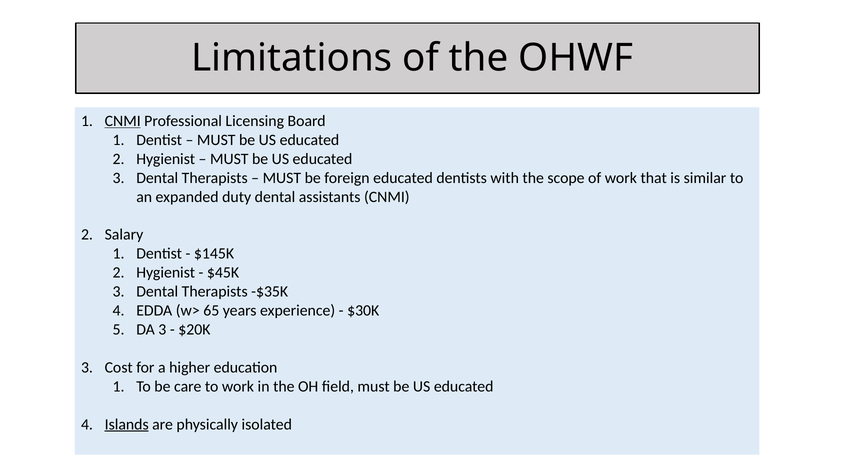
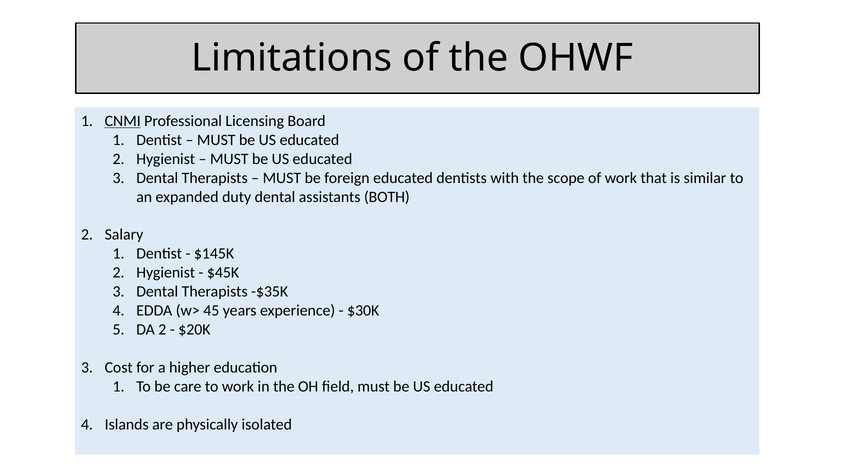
assistants CNMI: CNMI -> BOTH
65: 65 -> 45
DA 3: 3 -> 2
Islands underline: present -> none
